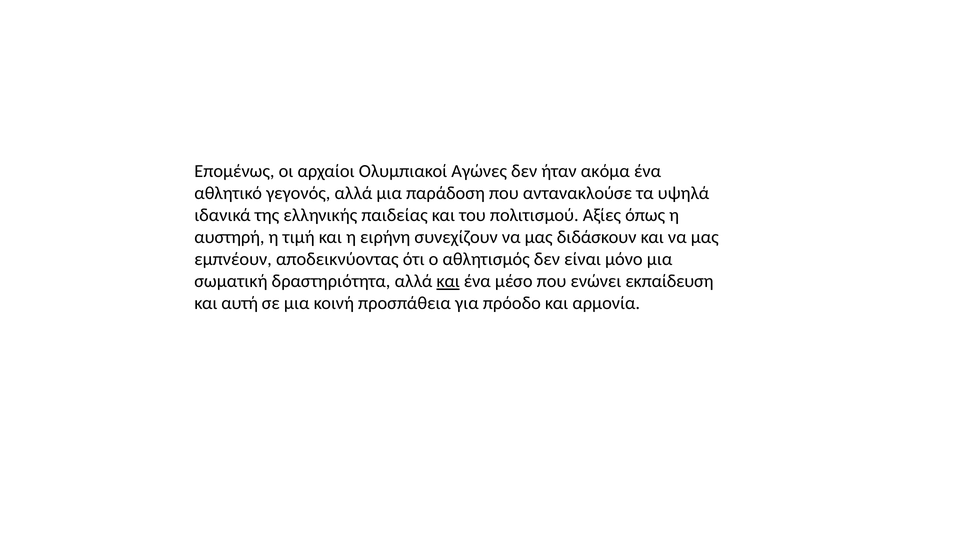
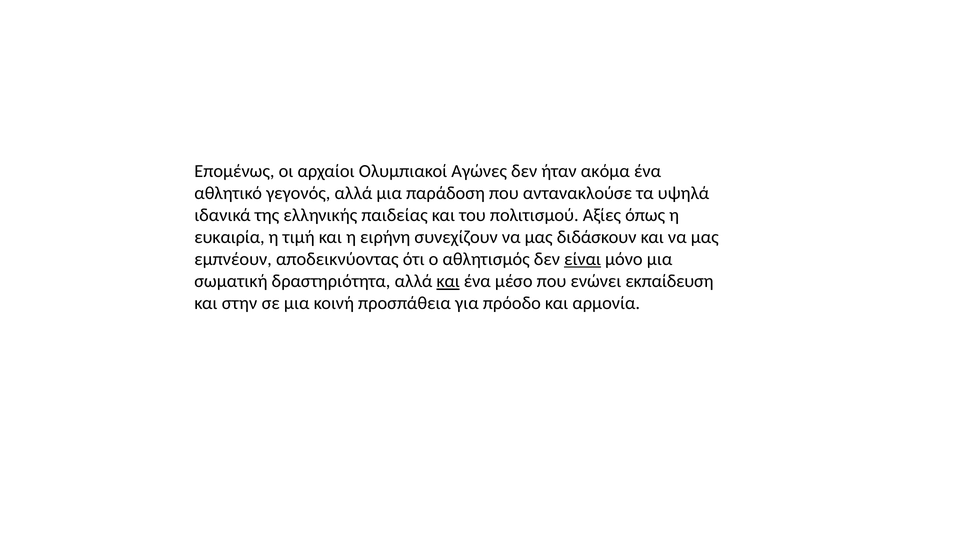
αυστηρή: αυστηρή -> ευκαιρία
είναι underline: none -> present
αυτή: αυτή -> στην
